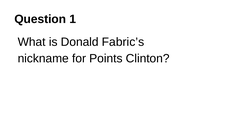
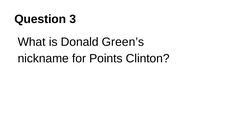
1: 1 -> 3
Fabric’s: Fabric’s -> Green’s
